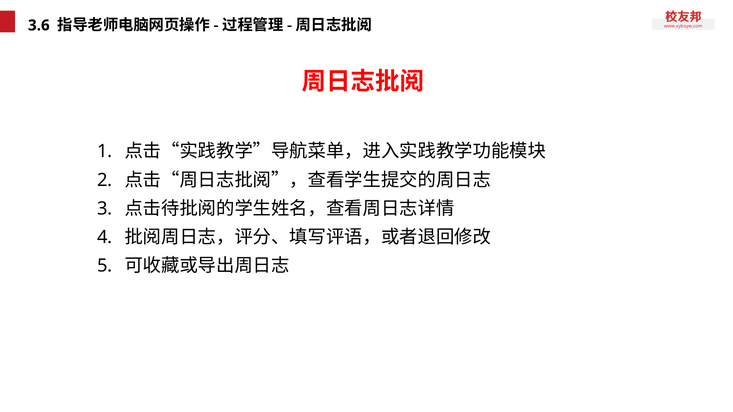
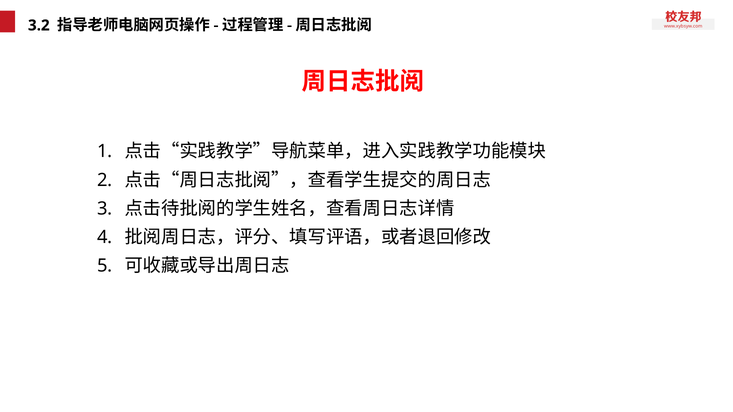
3.6: 3.6 -> 3.2
